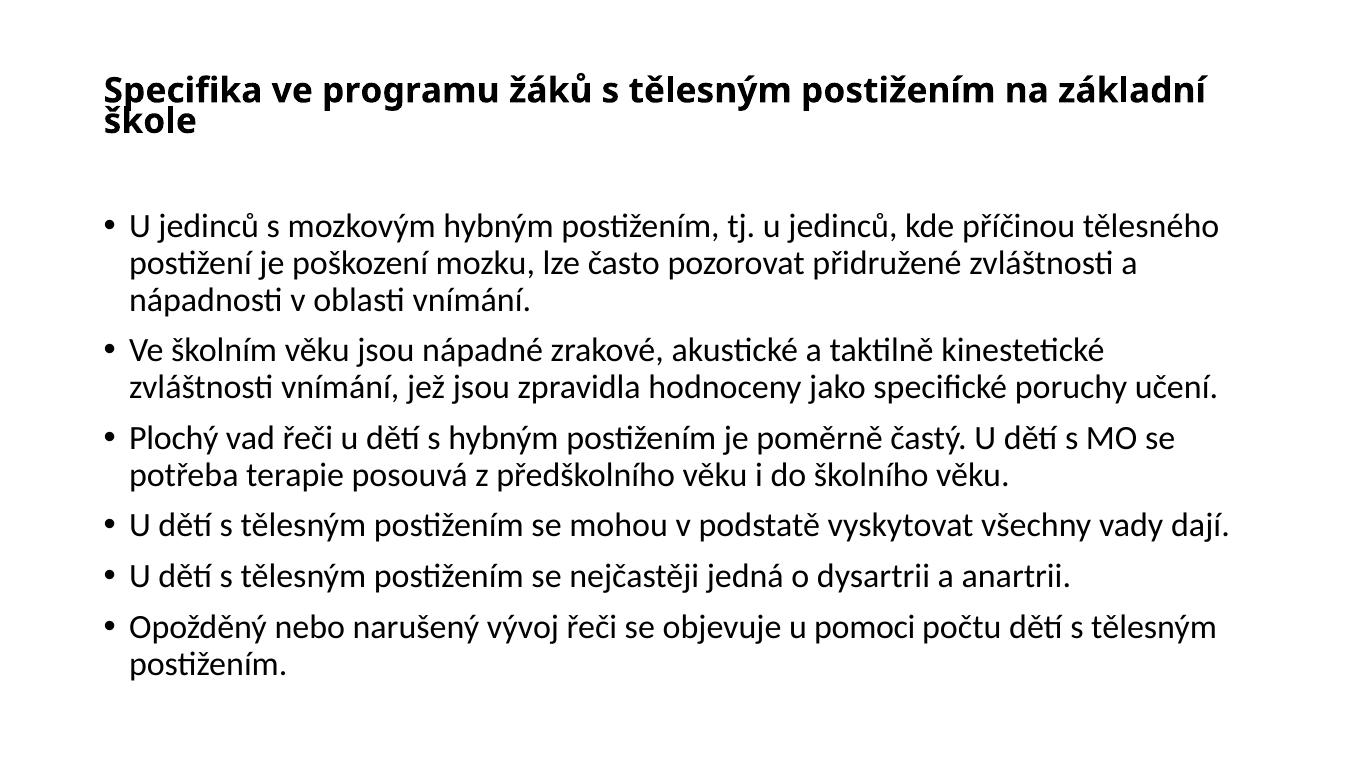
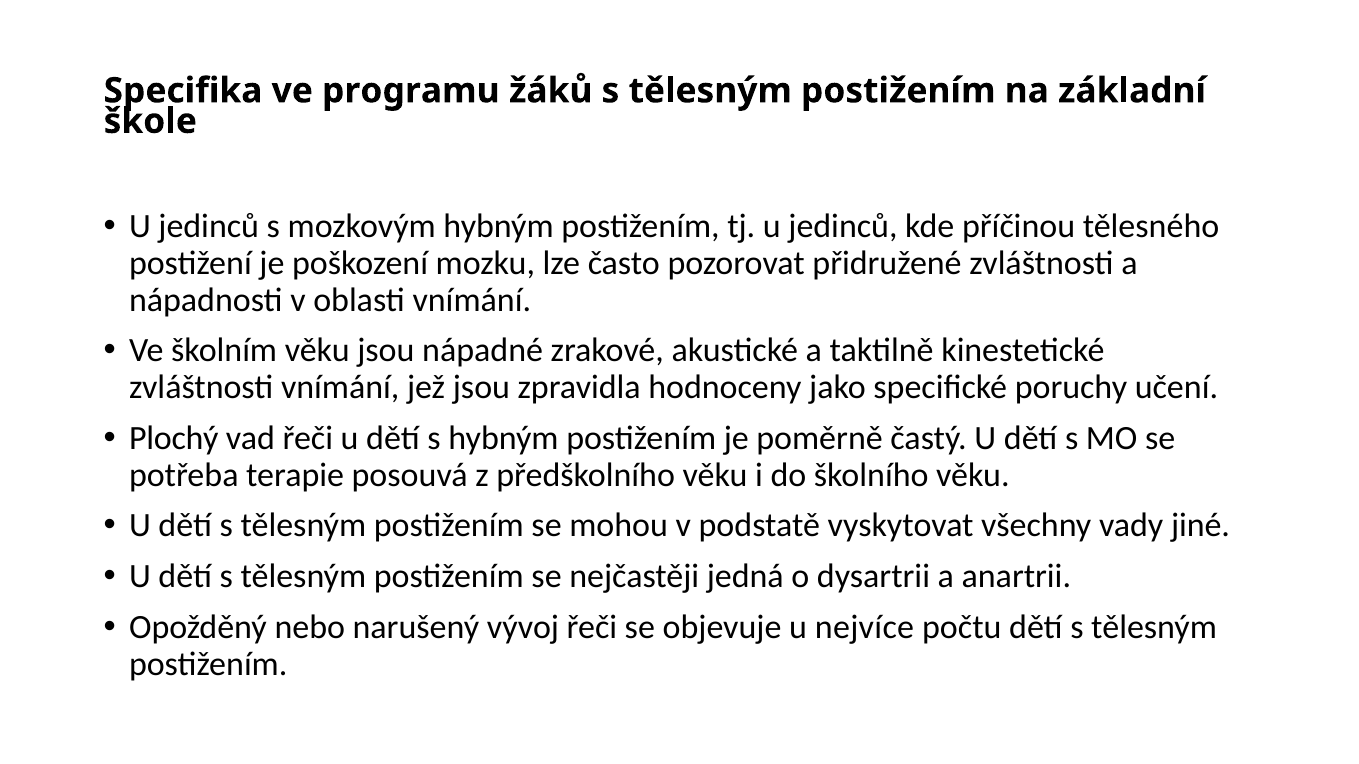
dají: dají -> jiné
pomoci: pomoci -> nejvíce
